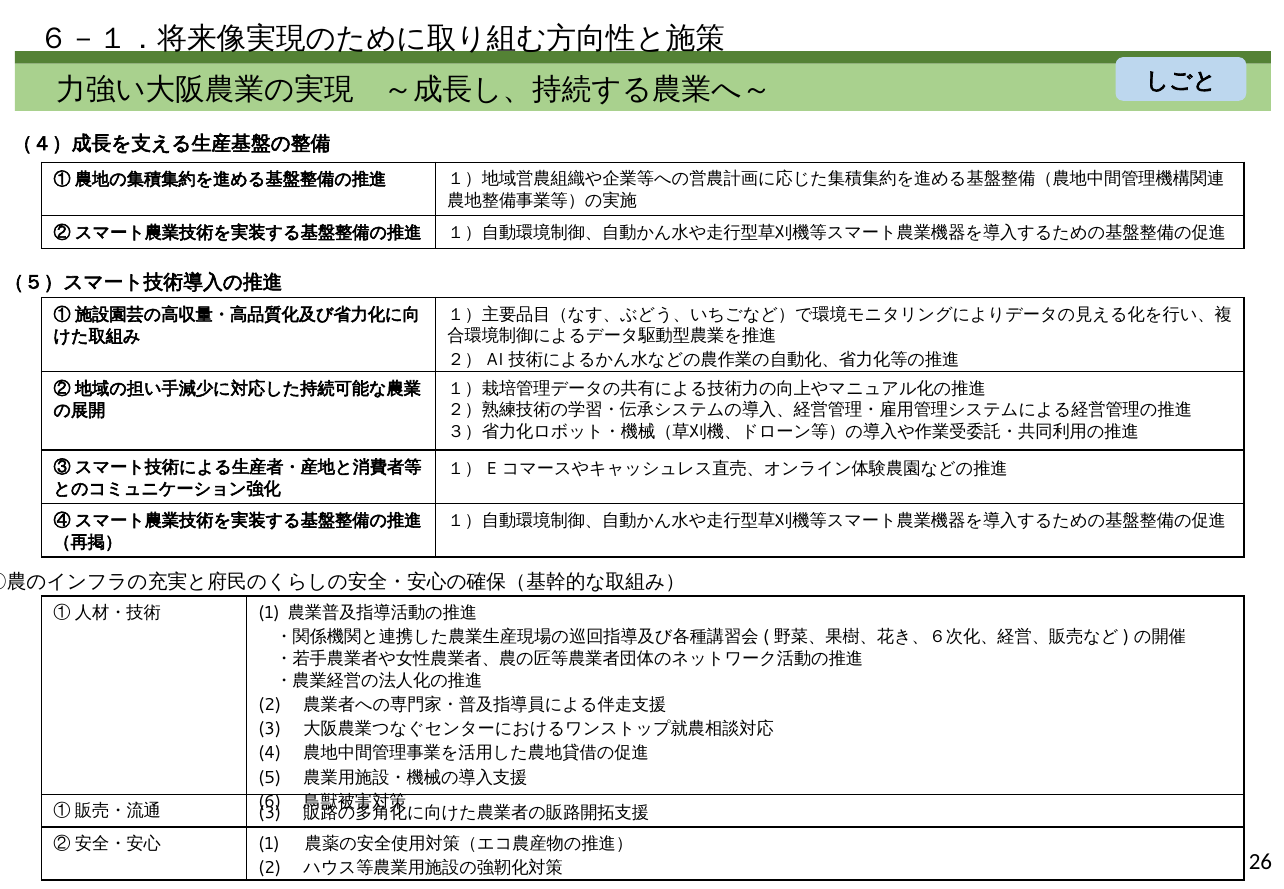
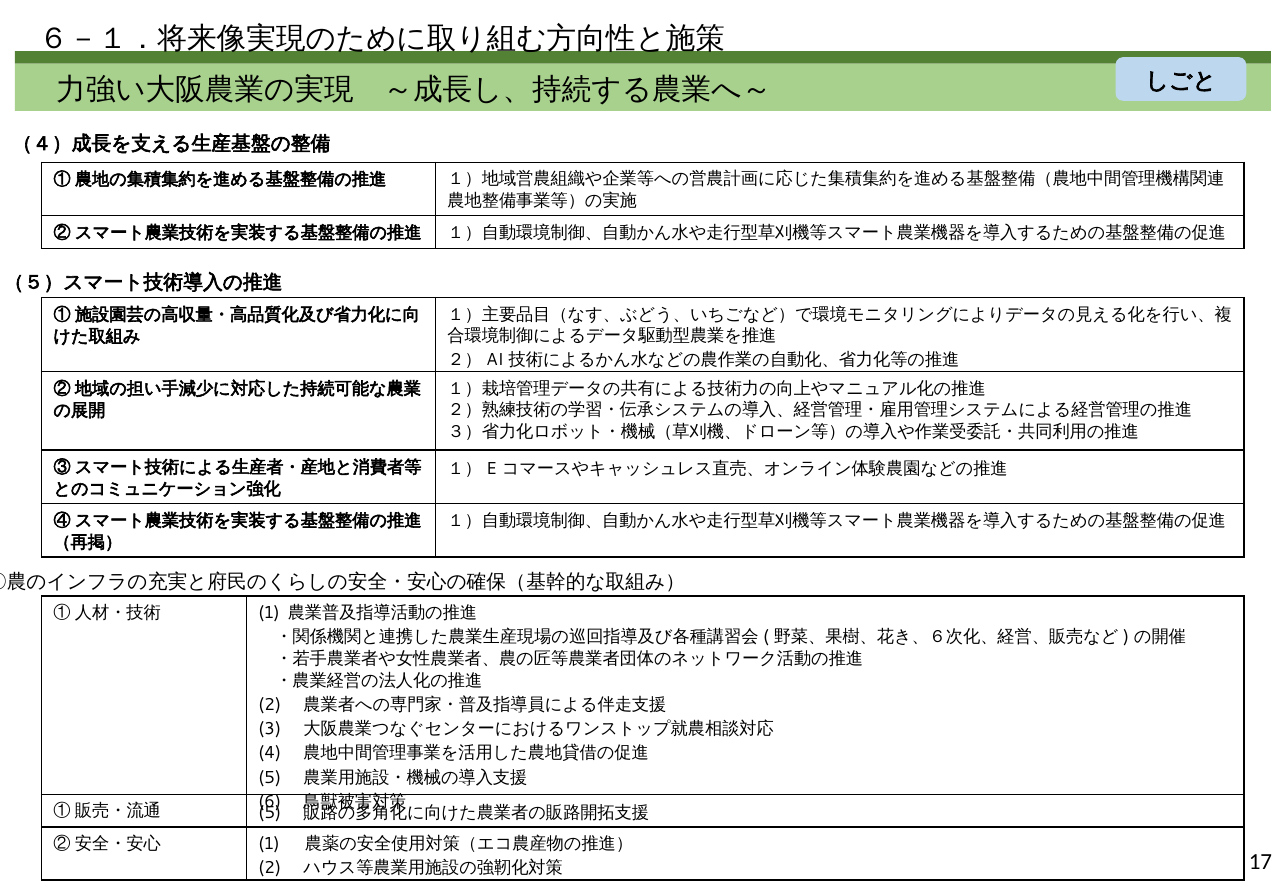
3 at (270, 813): 3 -> 5
26: 26 -> 17
